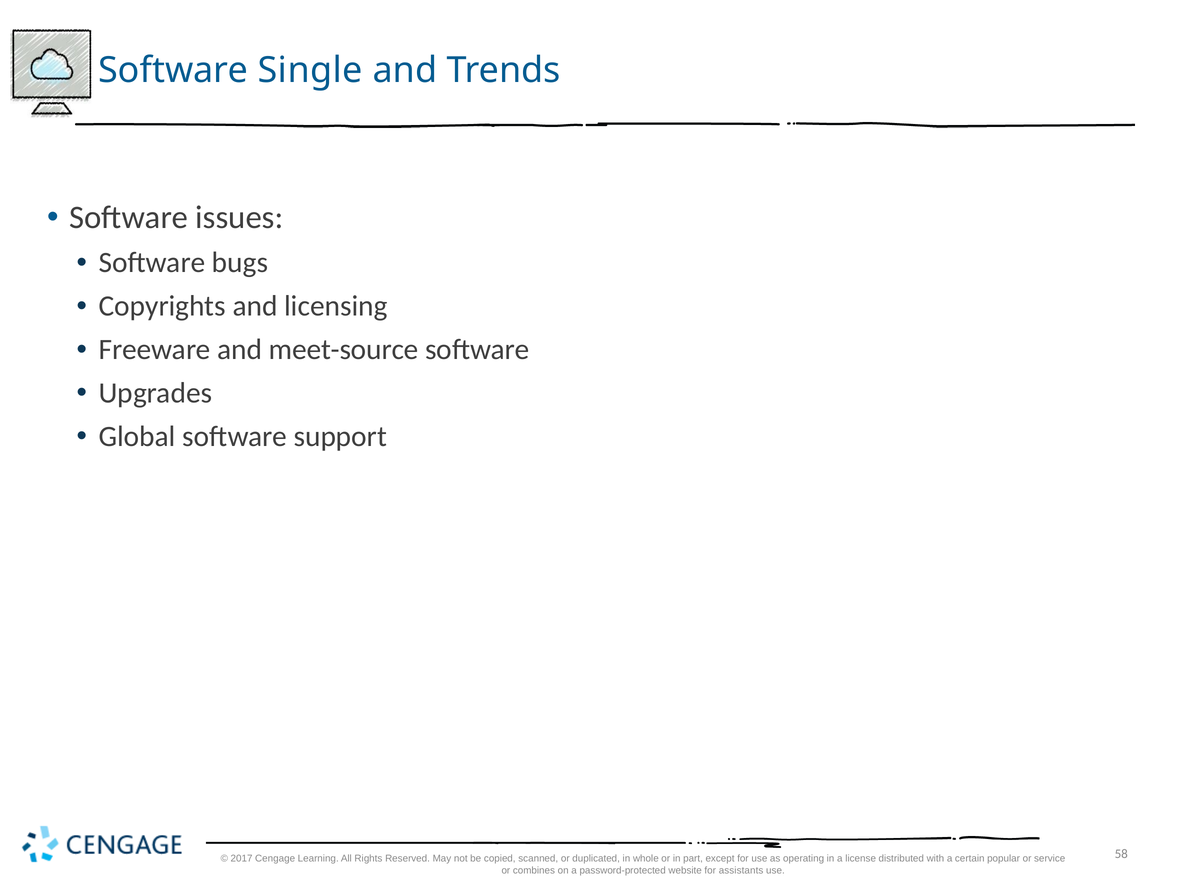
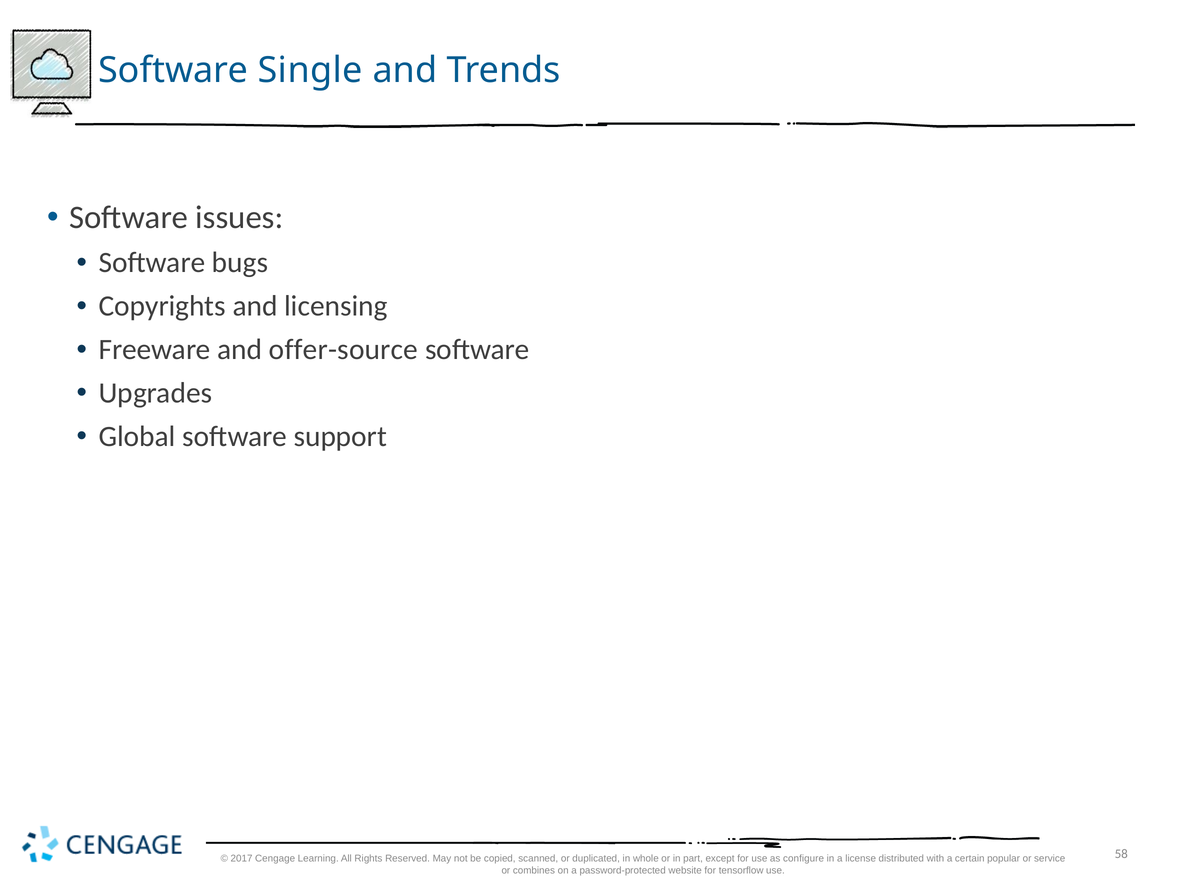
meet-source: meet-source -> offer-source
operating: operating -> configure
assistants: assistants -> tensorflow
